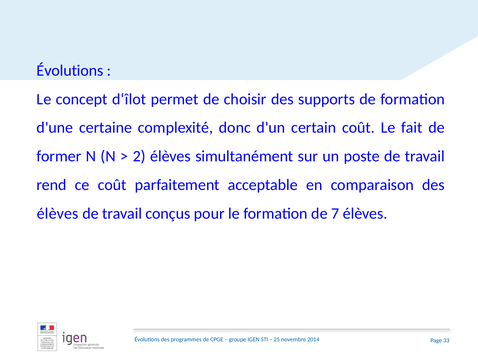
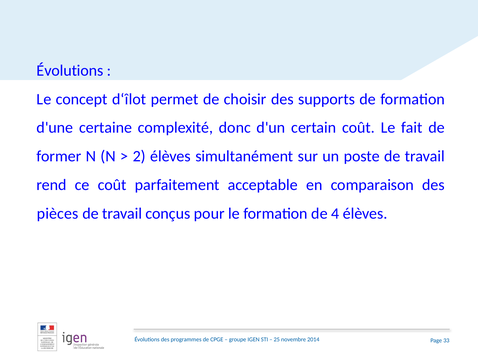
élèves at (58, 214): élèves -> pièces
7: 7 -> 4
